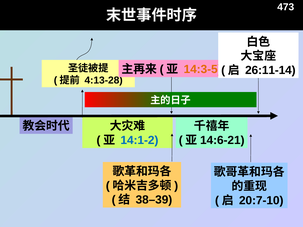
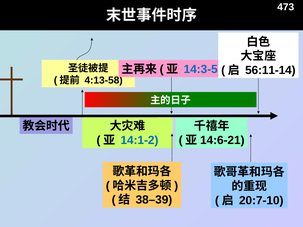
26:11-14: 26:11-14 -> 56:11-14
14:3-5 colour: orange -> blue
4:13-28: 4:13-28 -> 4:13-58
